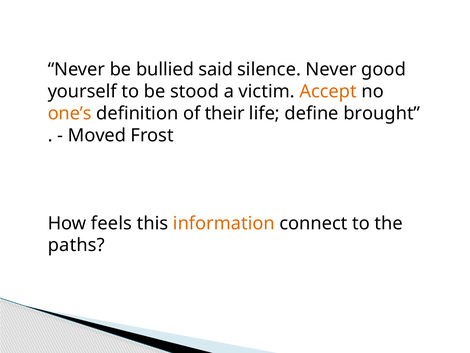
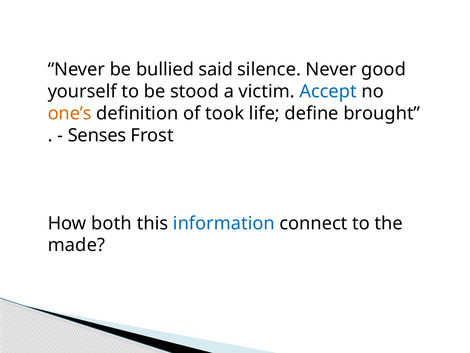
Accept colour: orange -> blue
their: their -> took
Moved: Moved -> Senses
feels: feels -> both
information colour: orange -> blue
paths: paths -> made
